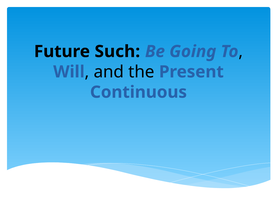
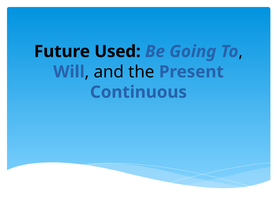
Such: Such -> Used
